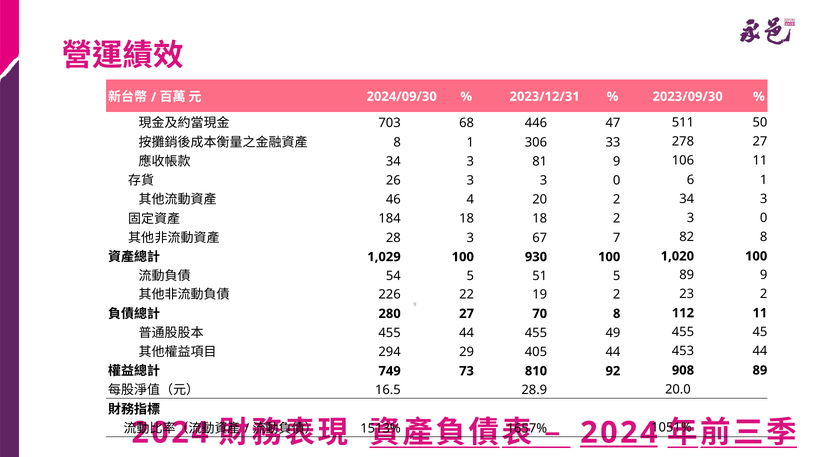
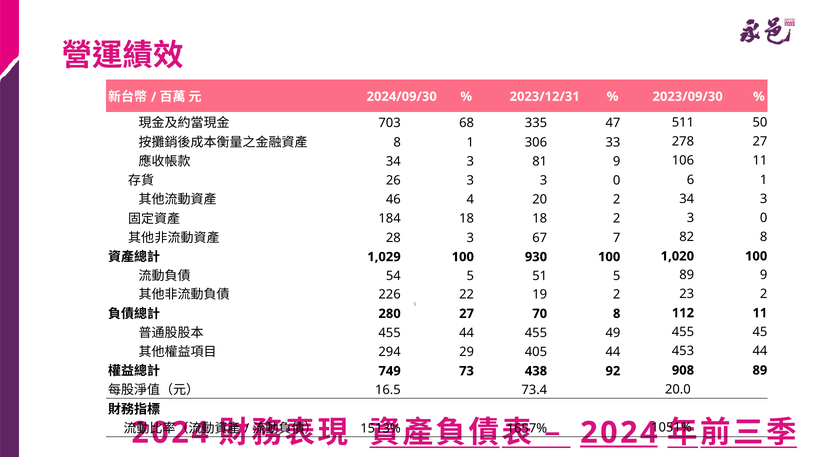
446: 446 -> 335
810: 810 -> 438
28.9: 28.9 -> 73.4
